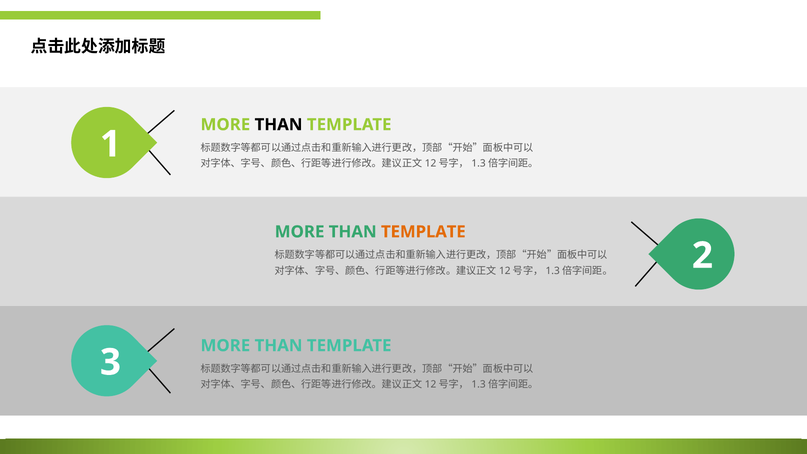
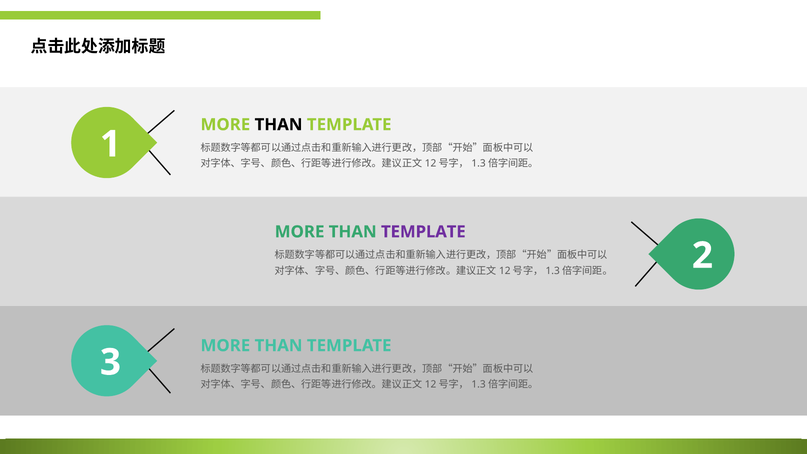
TEMPLATE at (423, 232) colour: orange -> purple
